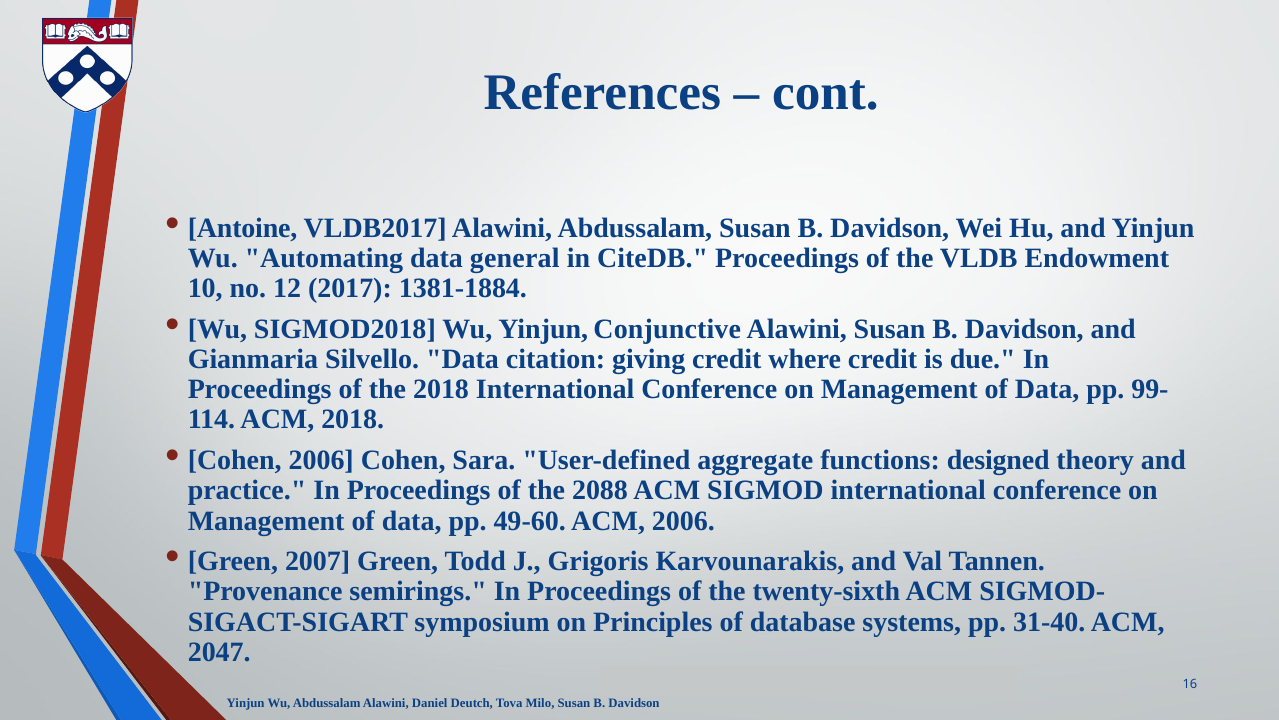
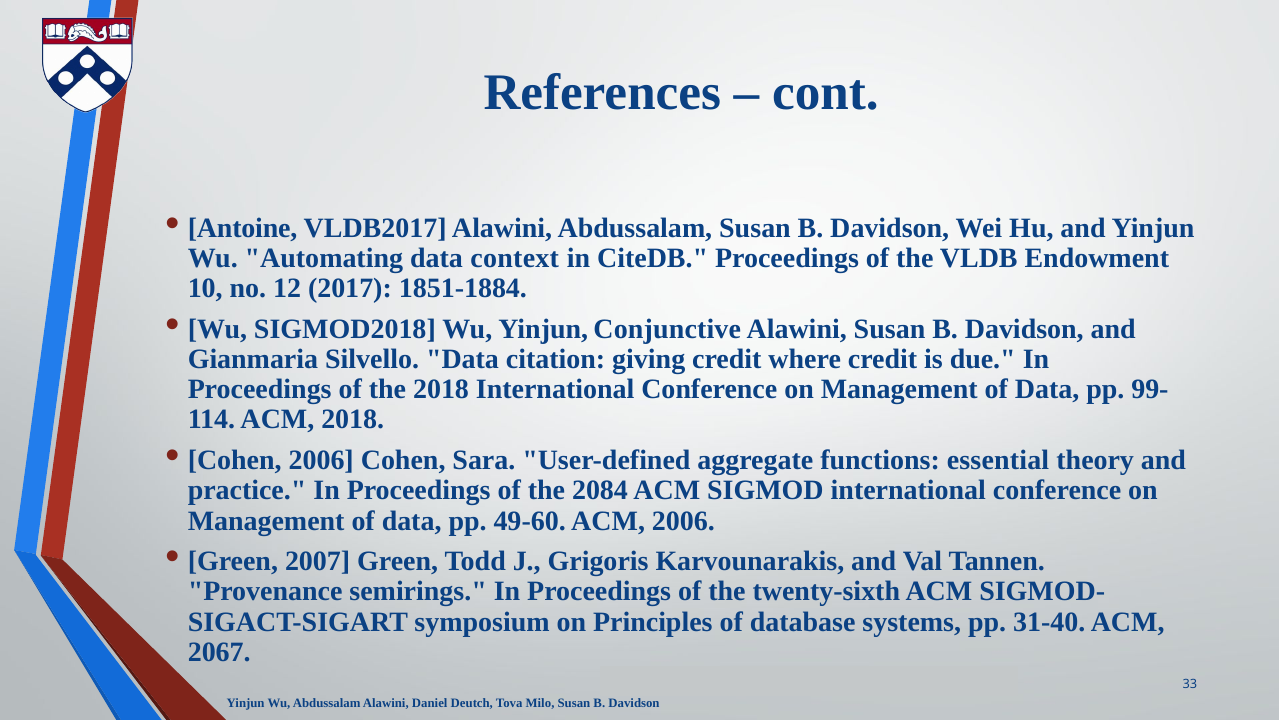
general: general -> context
1381-1884: 1381-1884 -> 1851-1884
designed: designed -> essential
2088: 2088 -> 2084
2047: 2047 -> 2067
16: 16 -> 33
